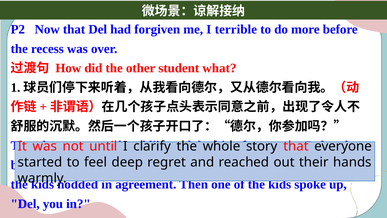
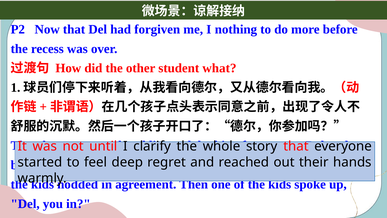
terrible: terrible -> nothing
